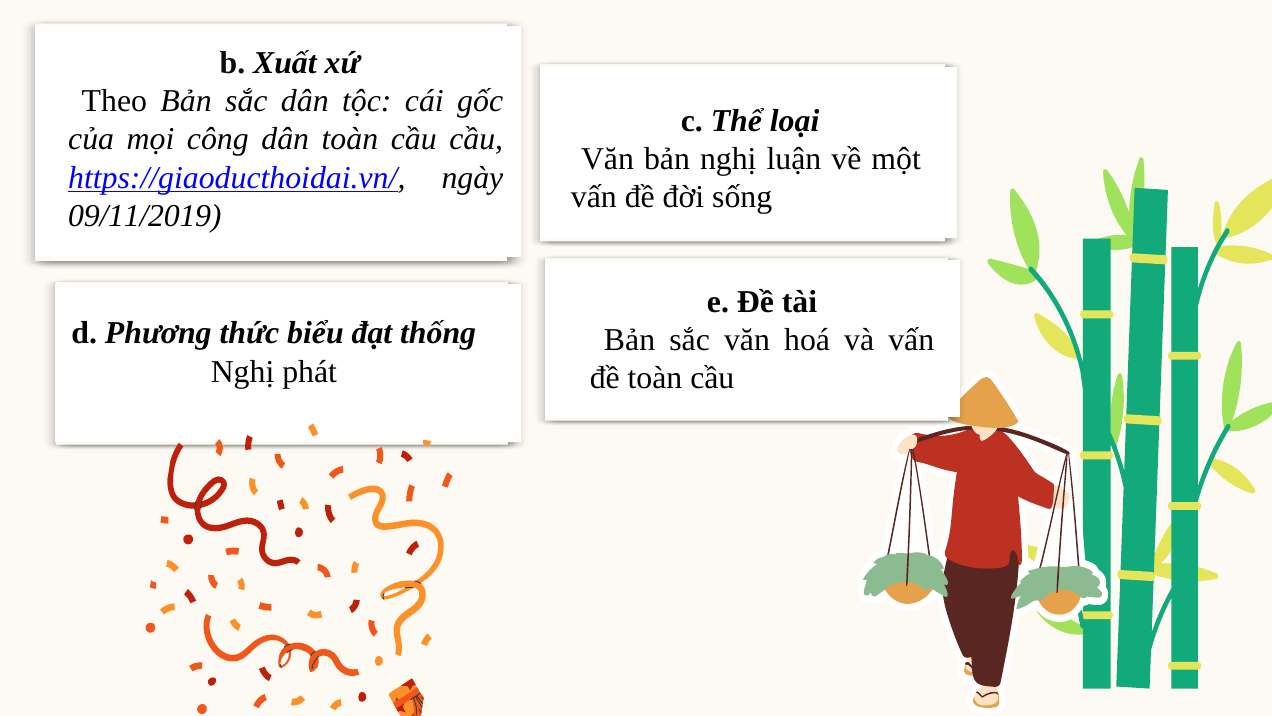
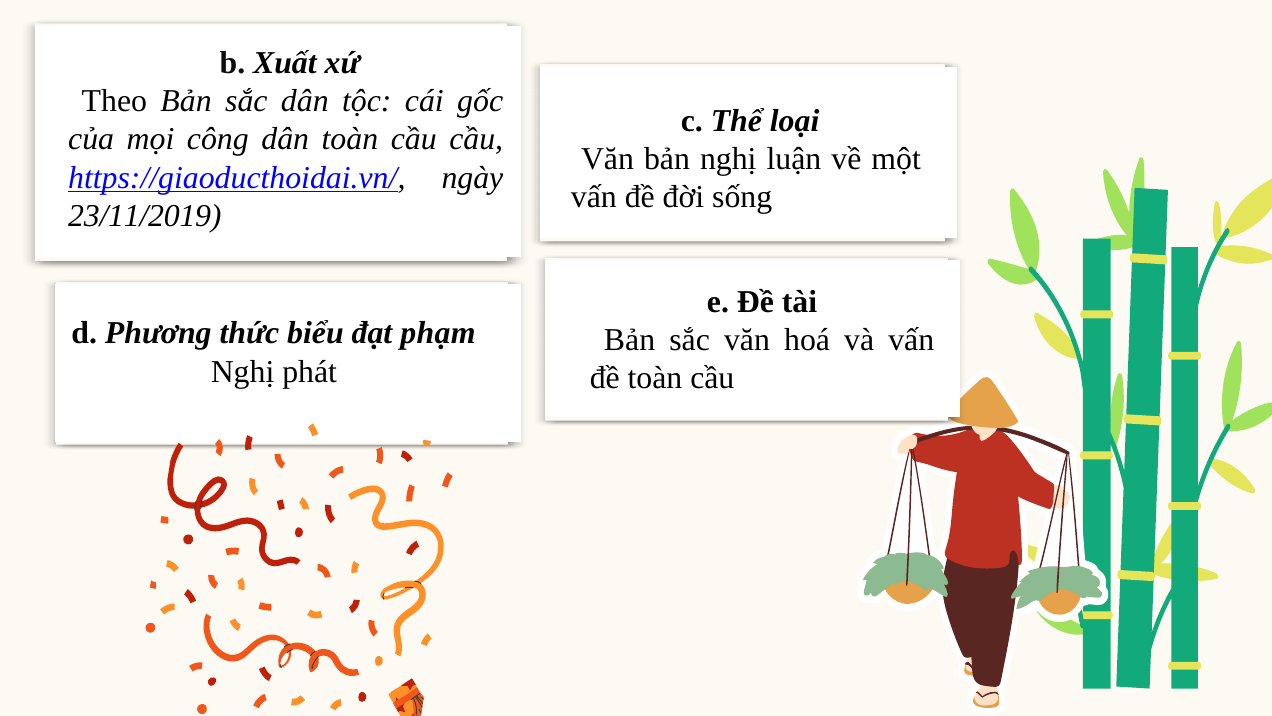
09/11/2019: 09/11/2019 -> 23/11/2019
thống: thống -> phạm
